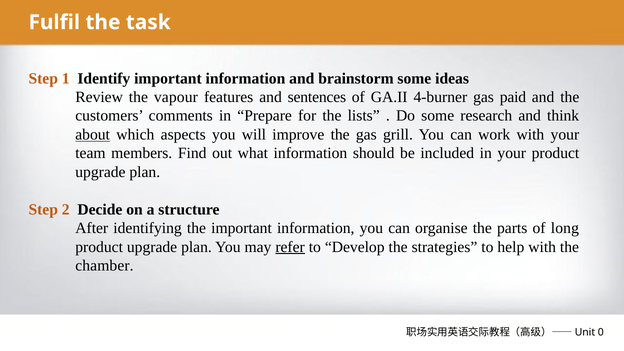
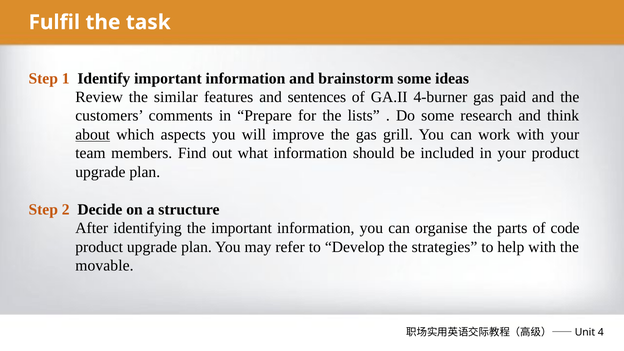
vapour: vapour -> similar
long: long -> code
refer underline: present -> none
chamber: chamber -> movable
0: 0 -> 4
